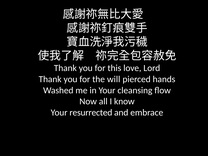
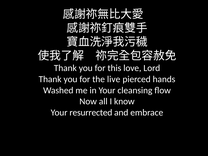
will: will -> live
